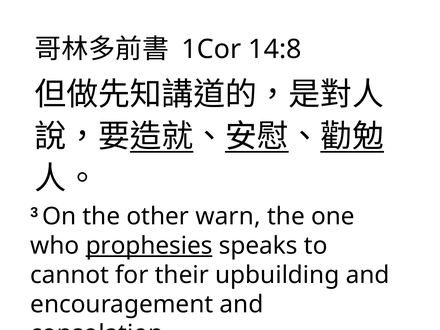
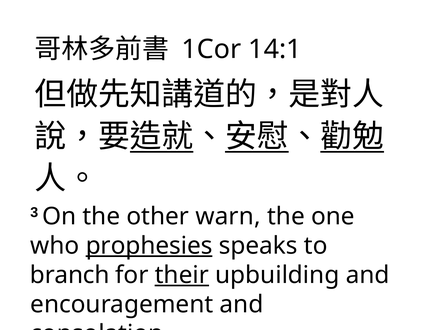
14:8: 14:8 -> 14:1
cannot: cannot -> branch
their underline: none -> present
